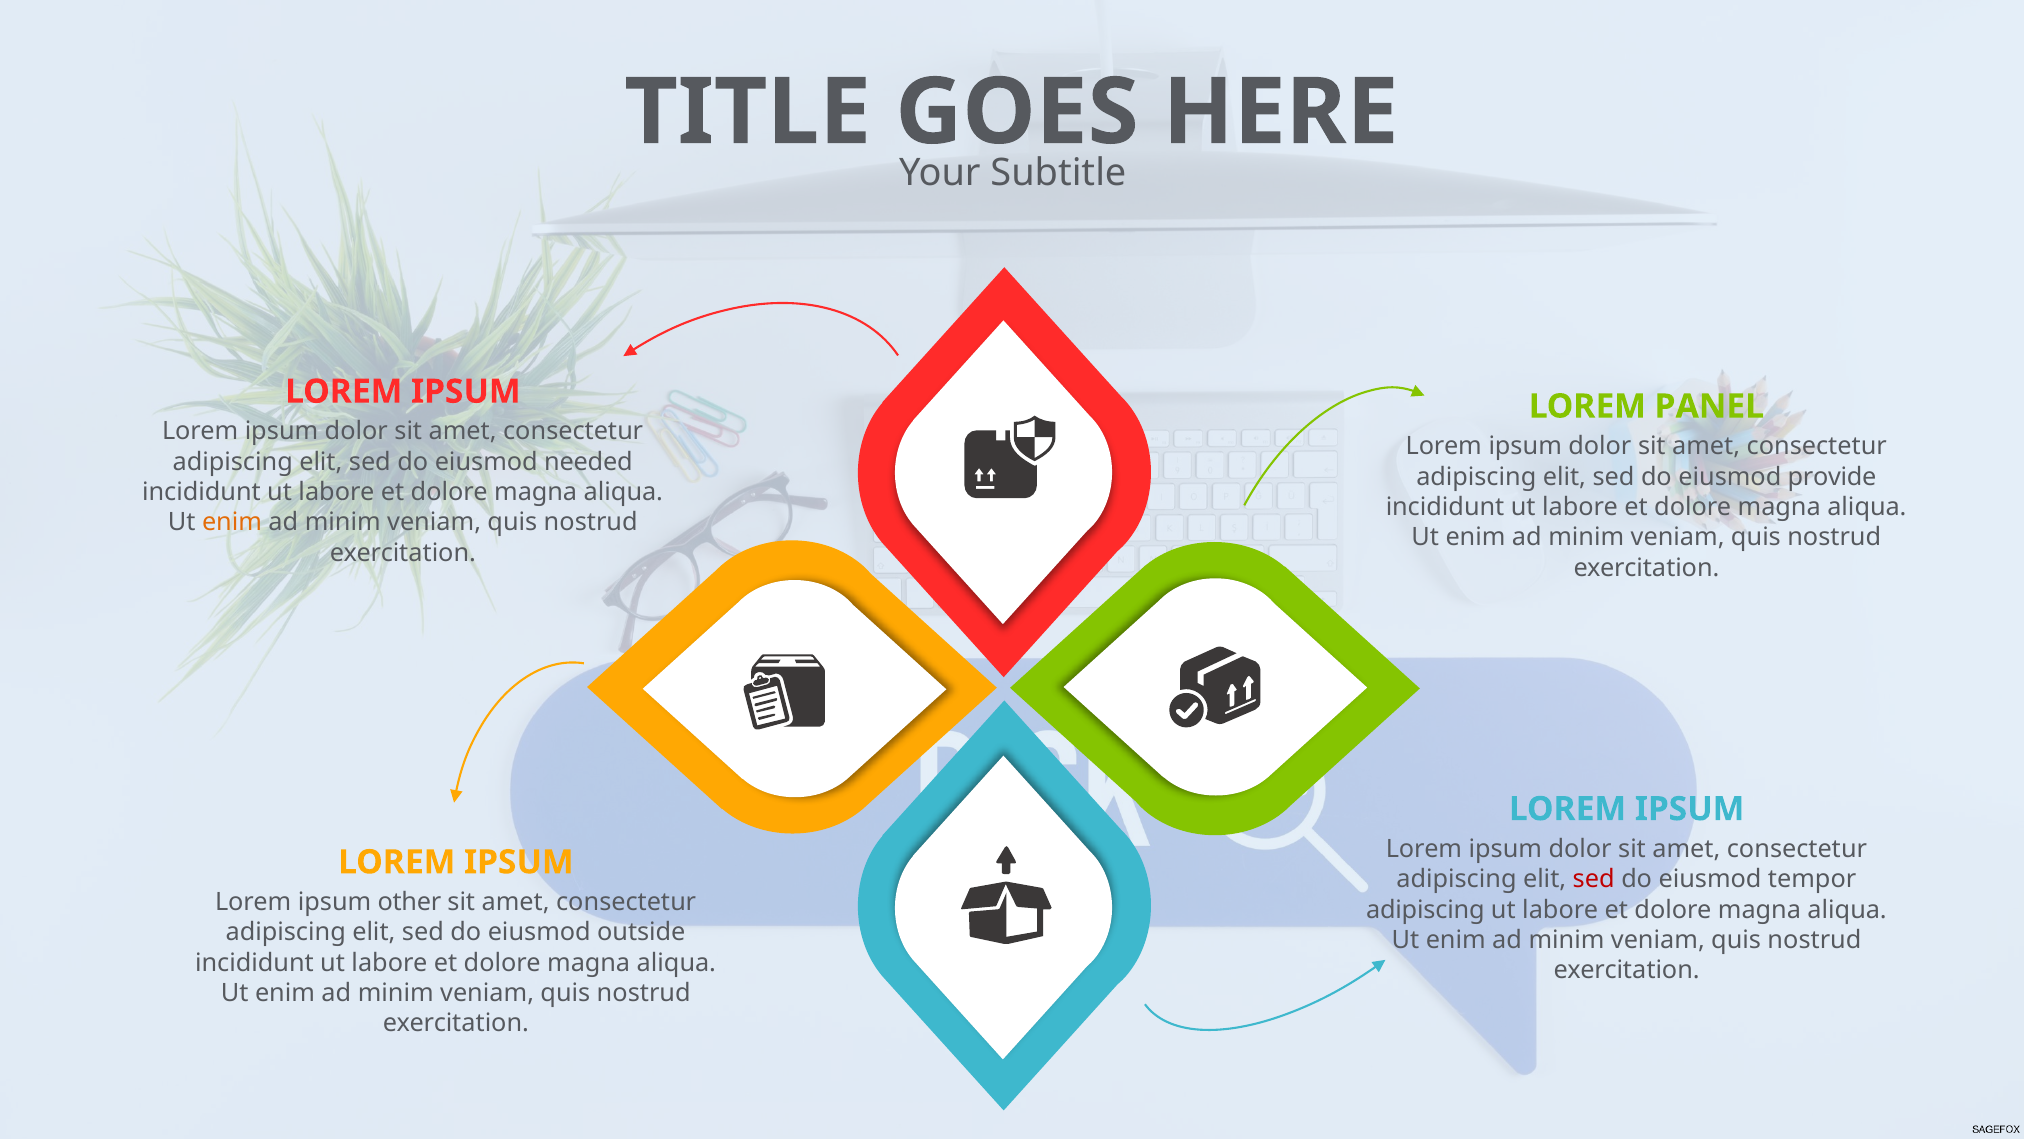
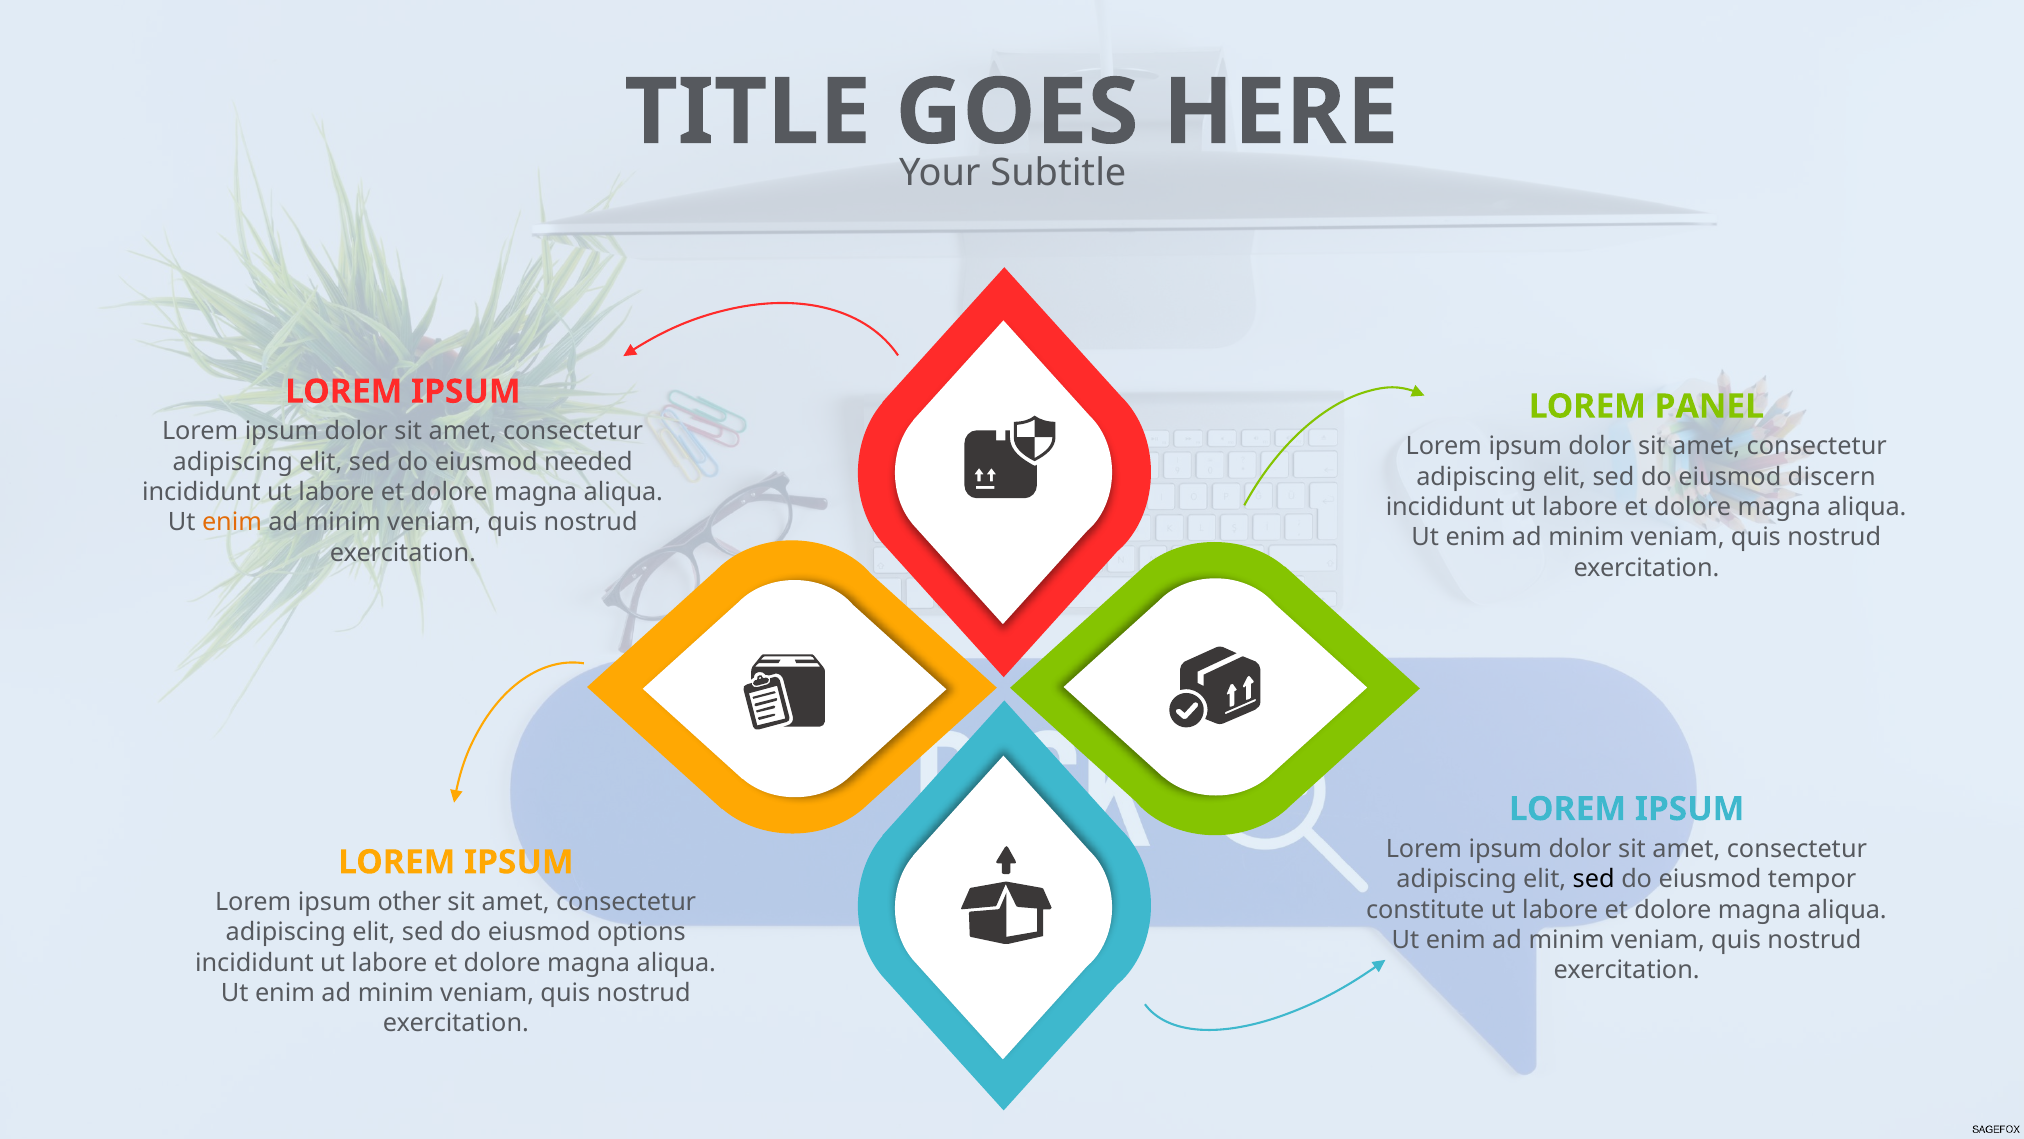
provide: provide -> discern
sed at (1594, 879) colour: red -> black
adipiscing at (1425, 909): adipiscing -> constitute
outside: outside -> options
